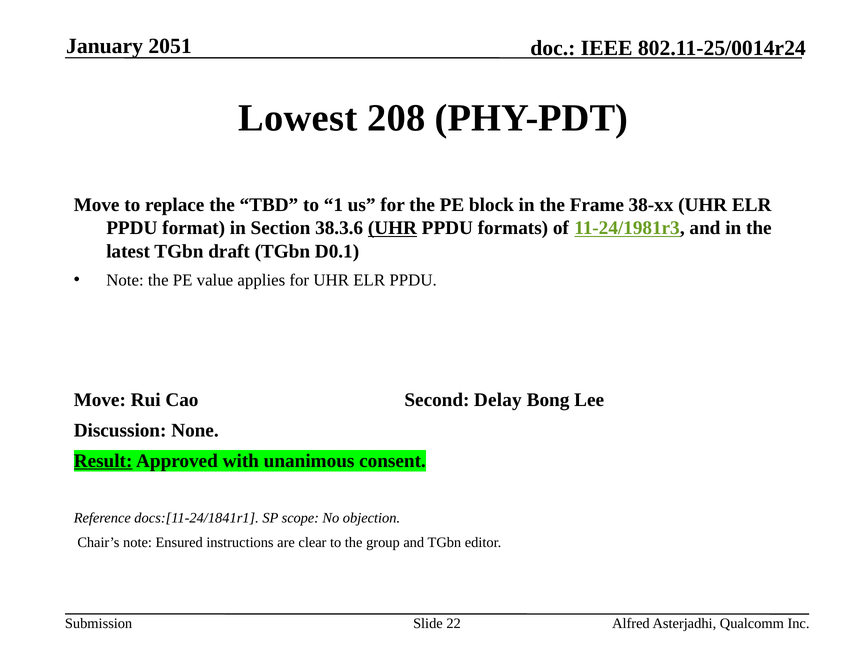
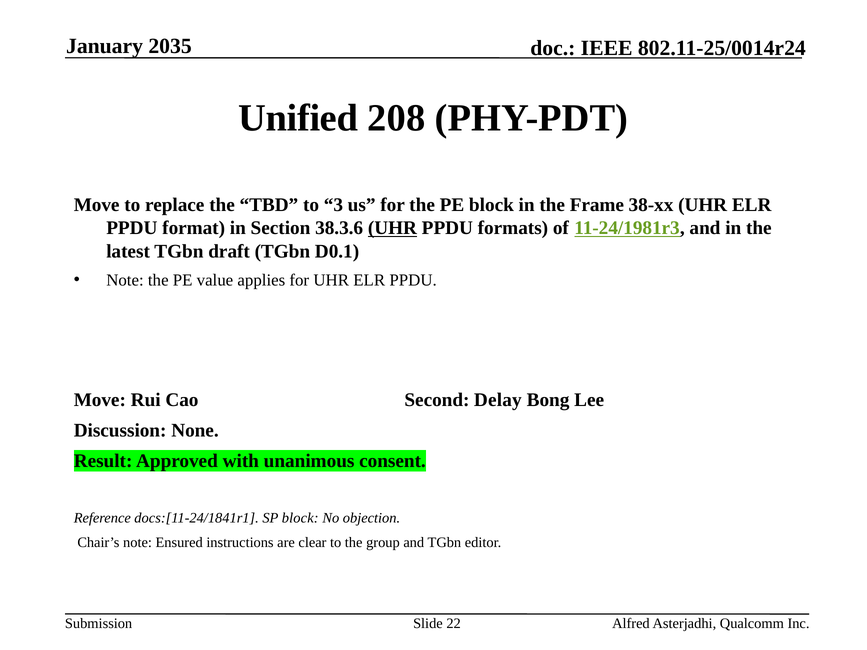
2051: 2051 -> 2035
Lowest: Lowest -> Unified
1: 1 -> 3
Result underline: present -> none
SP scope: scope -> block
